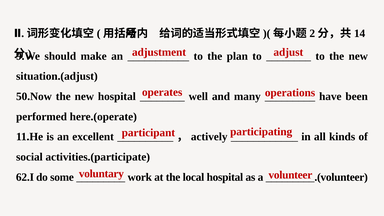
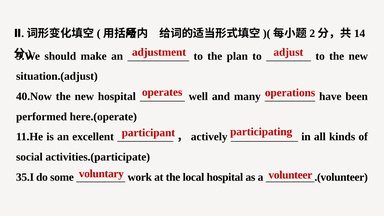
50.Now: 50.Now -> 40.Now
62.I: 62.I -> 35.I
